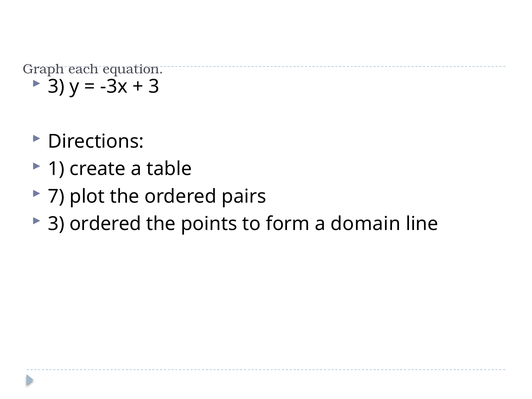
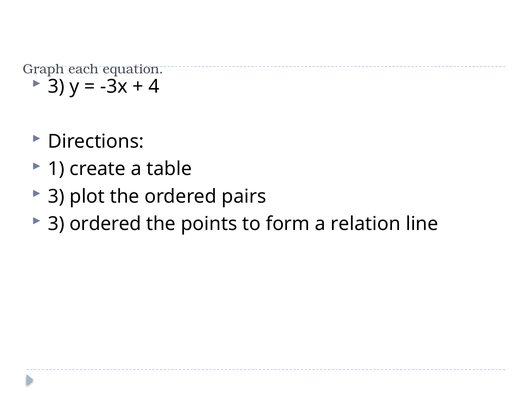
3 at (154, 86): 3 -> 4
7 at (56, 196): 7 -> 3
domain: domain -> relation
